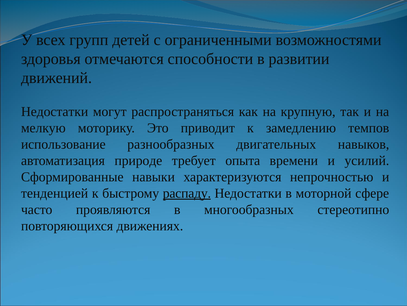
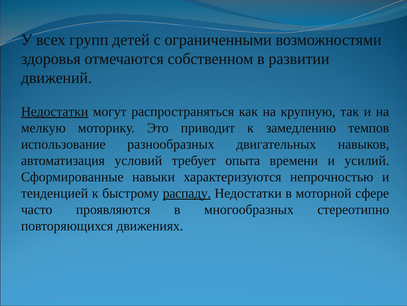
способности: способности -> собственном
Недостатки at (55, 111) underline: none -> present
природе: природе -> условий
